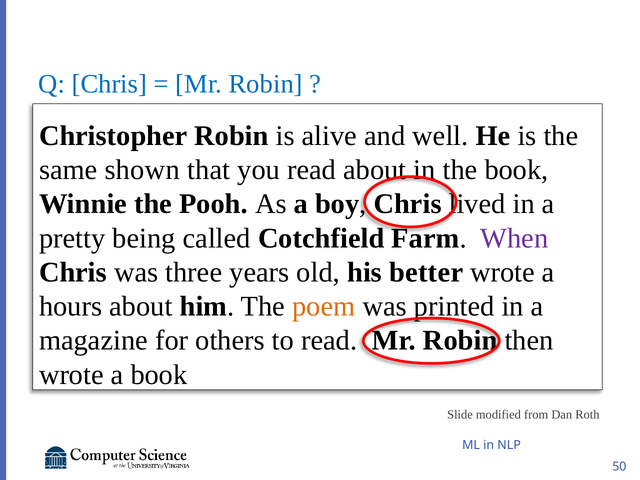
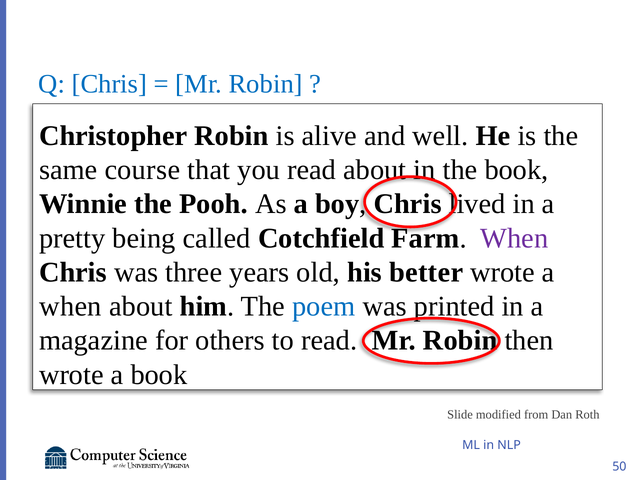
shown: shown -> course
hours at (71, 306): hours -> when
poem colour: orange -> blue
